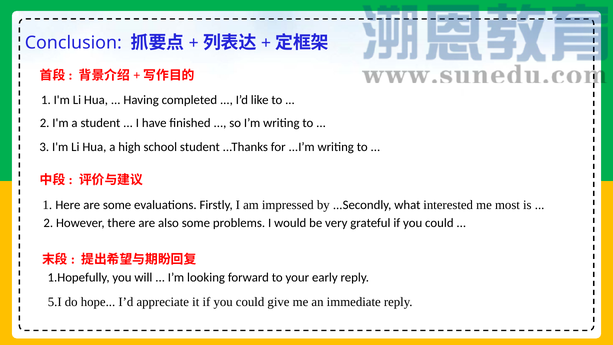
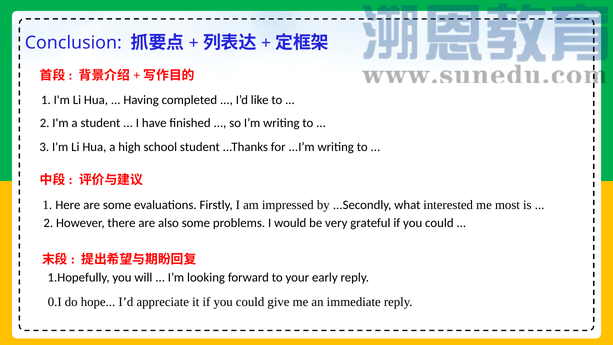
5.I: 5.I -> 0.I
